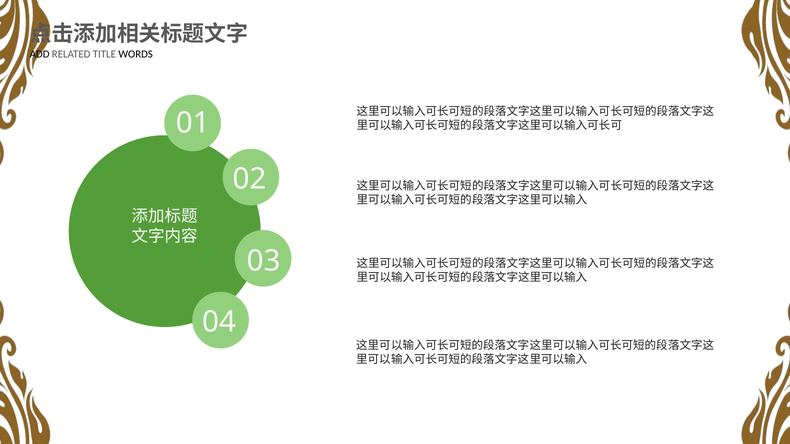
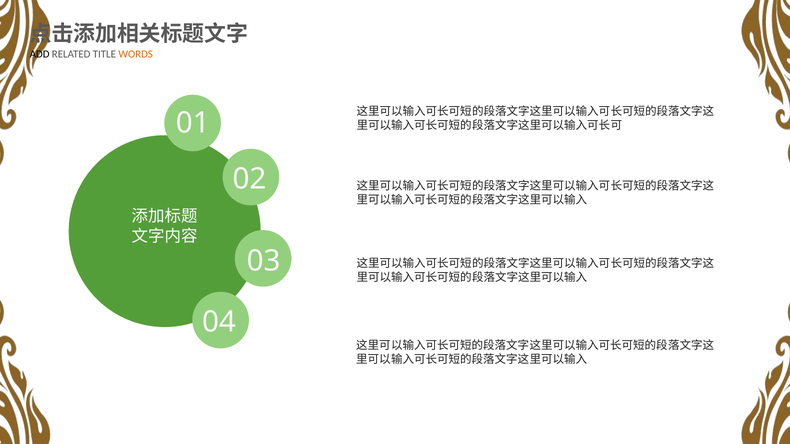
WORDS colour: black -> orange
